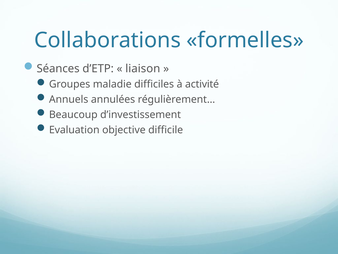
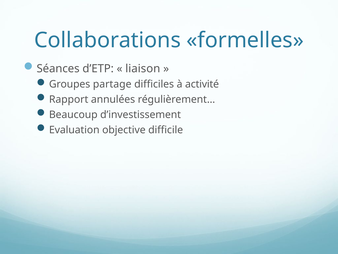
maladie: maladie -> partage
Annuels: Annuels -> Rapport
